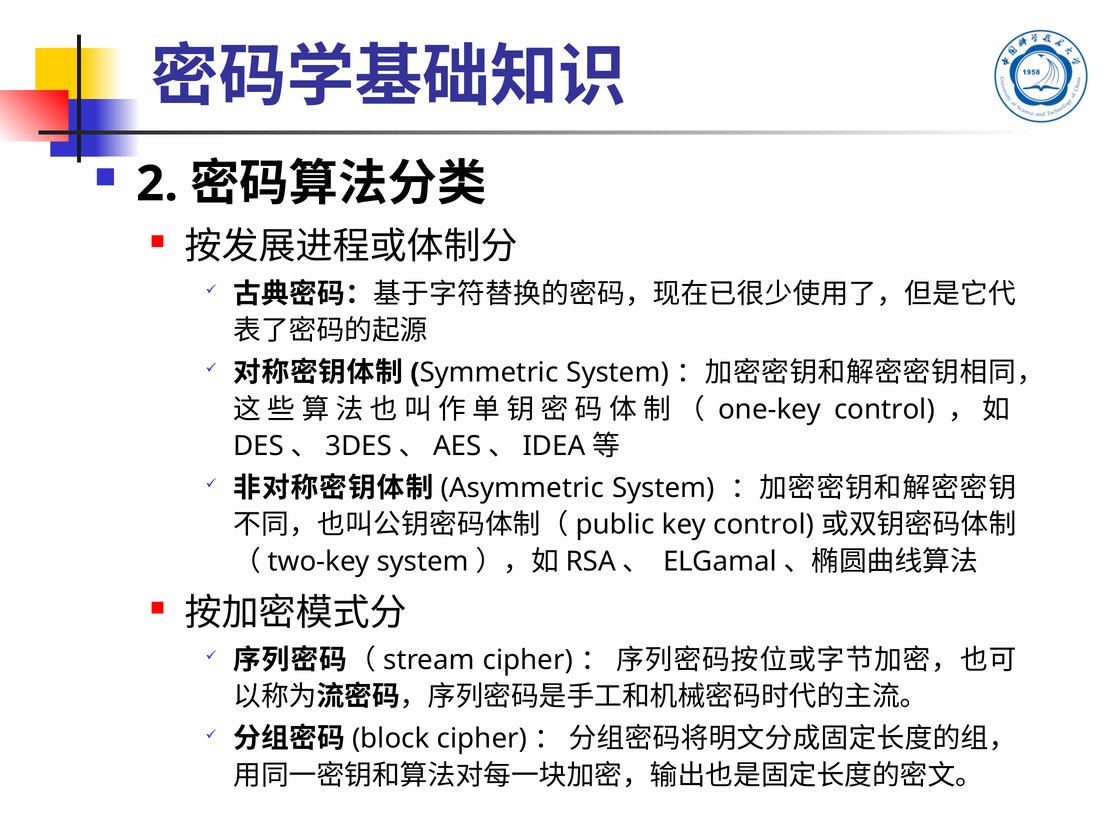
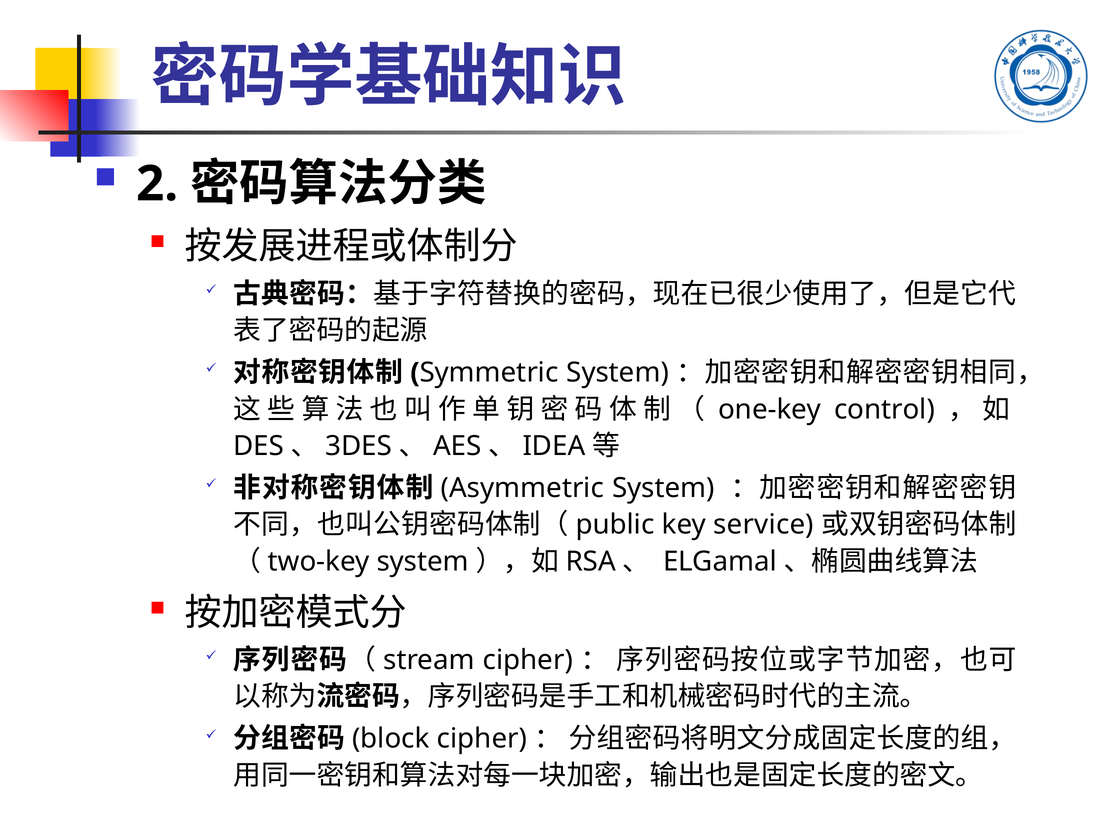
key control: control -> service
